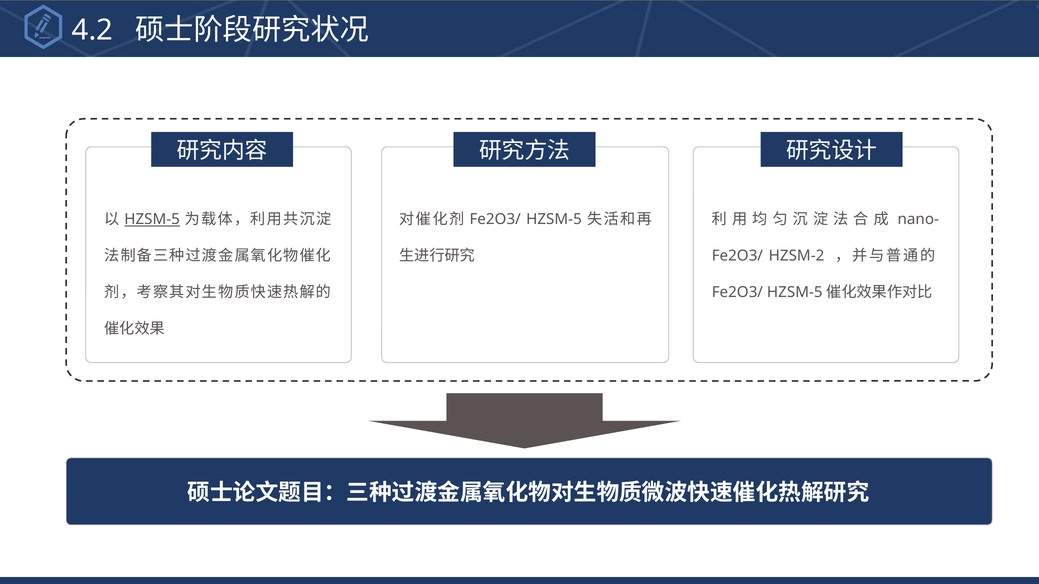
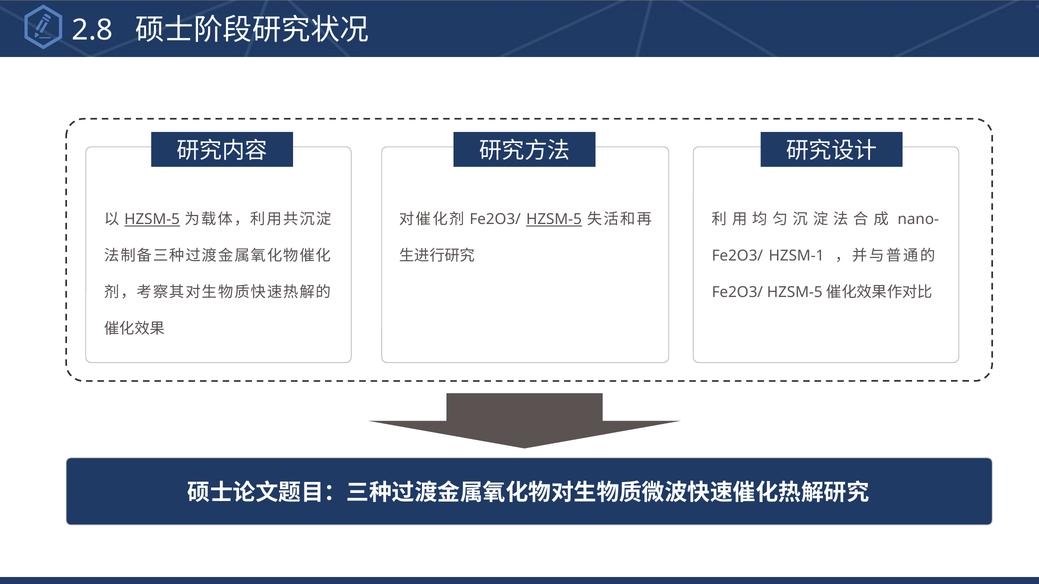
4.2: 4.2 -> 2.8
HZSM-5 at (554, 220) underline: none -> present
HZSM-2: HZSM-2 -> HZSM-1
